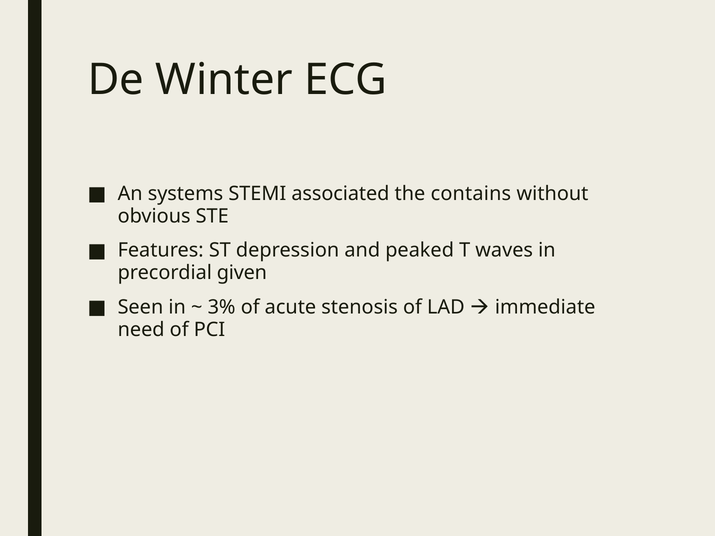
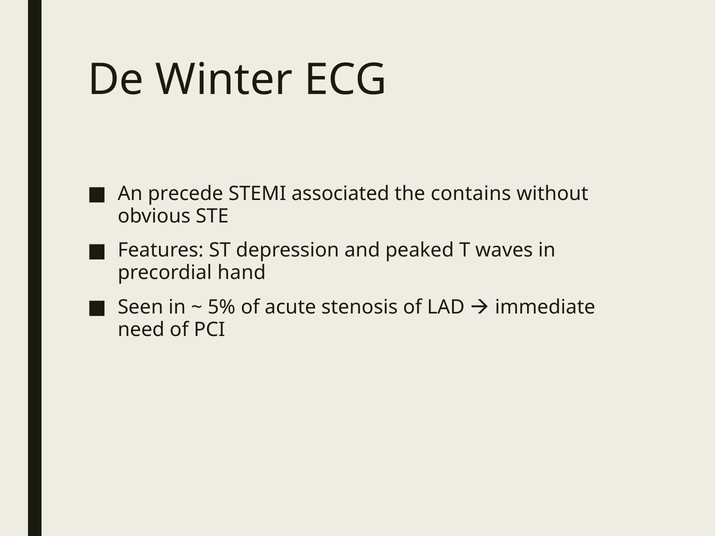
systems: systems -> precede
given: given -> hand
3%: 3% -> 5%
